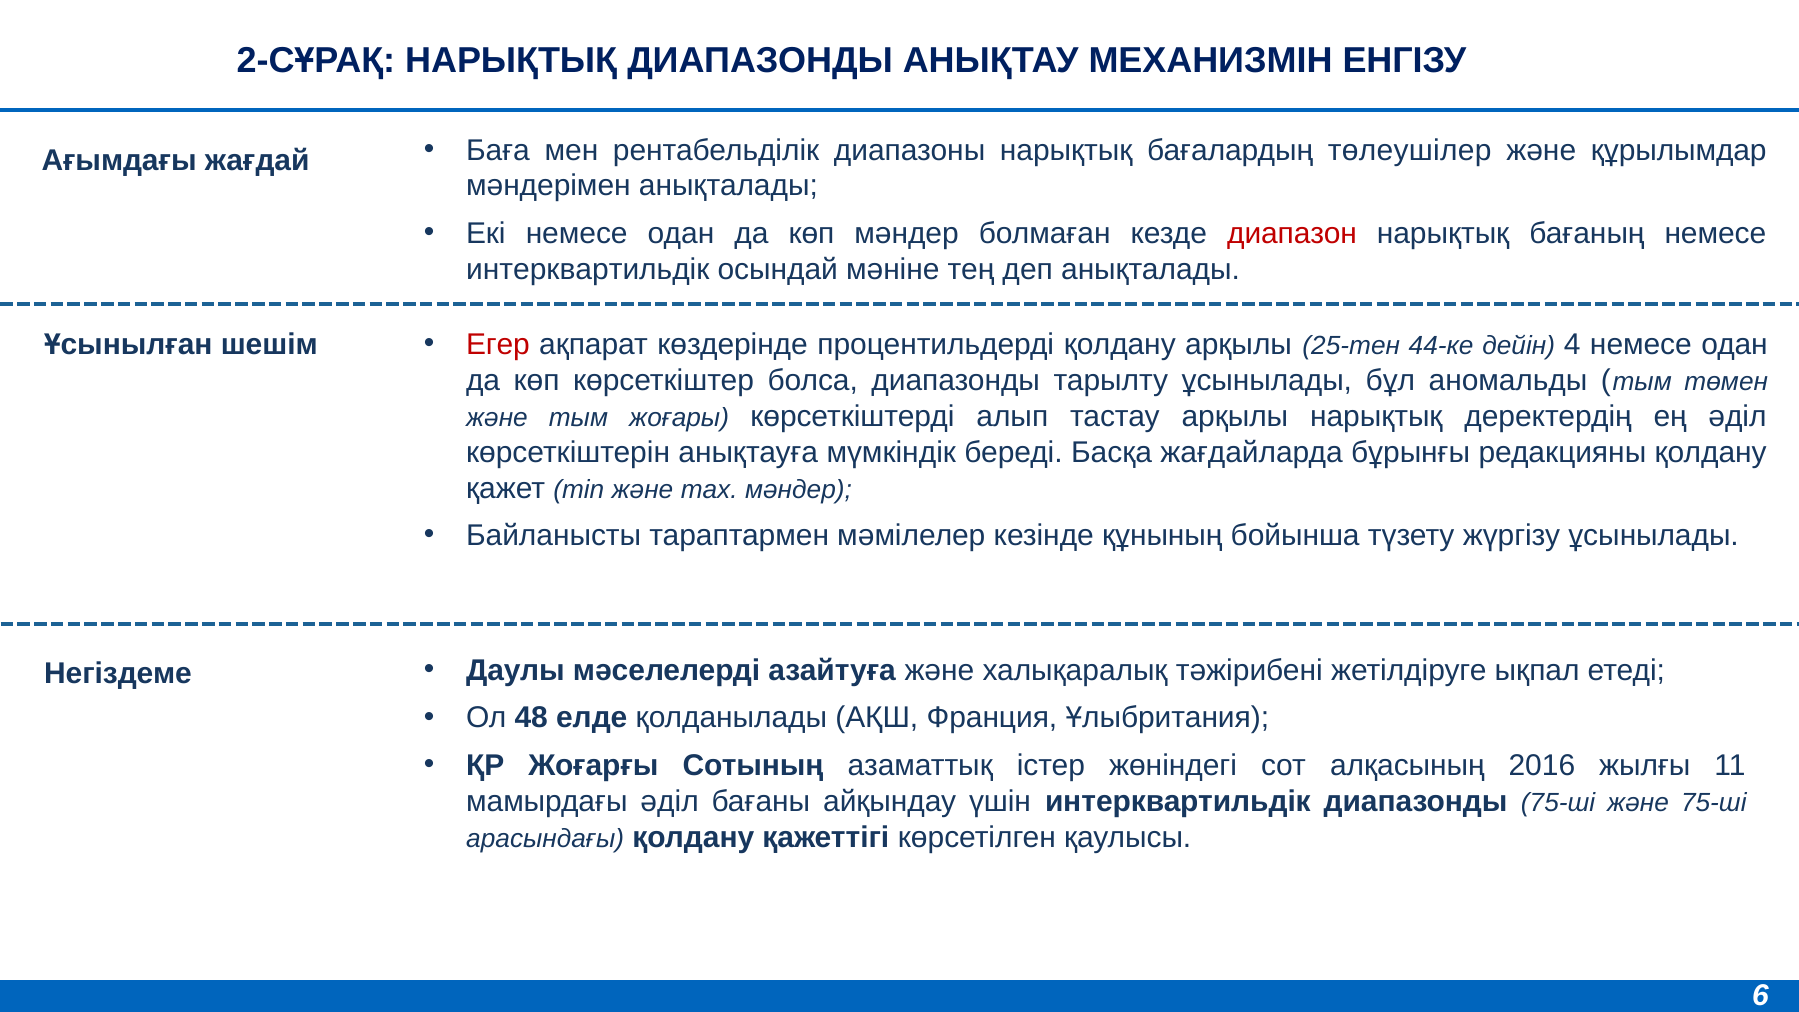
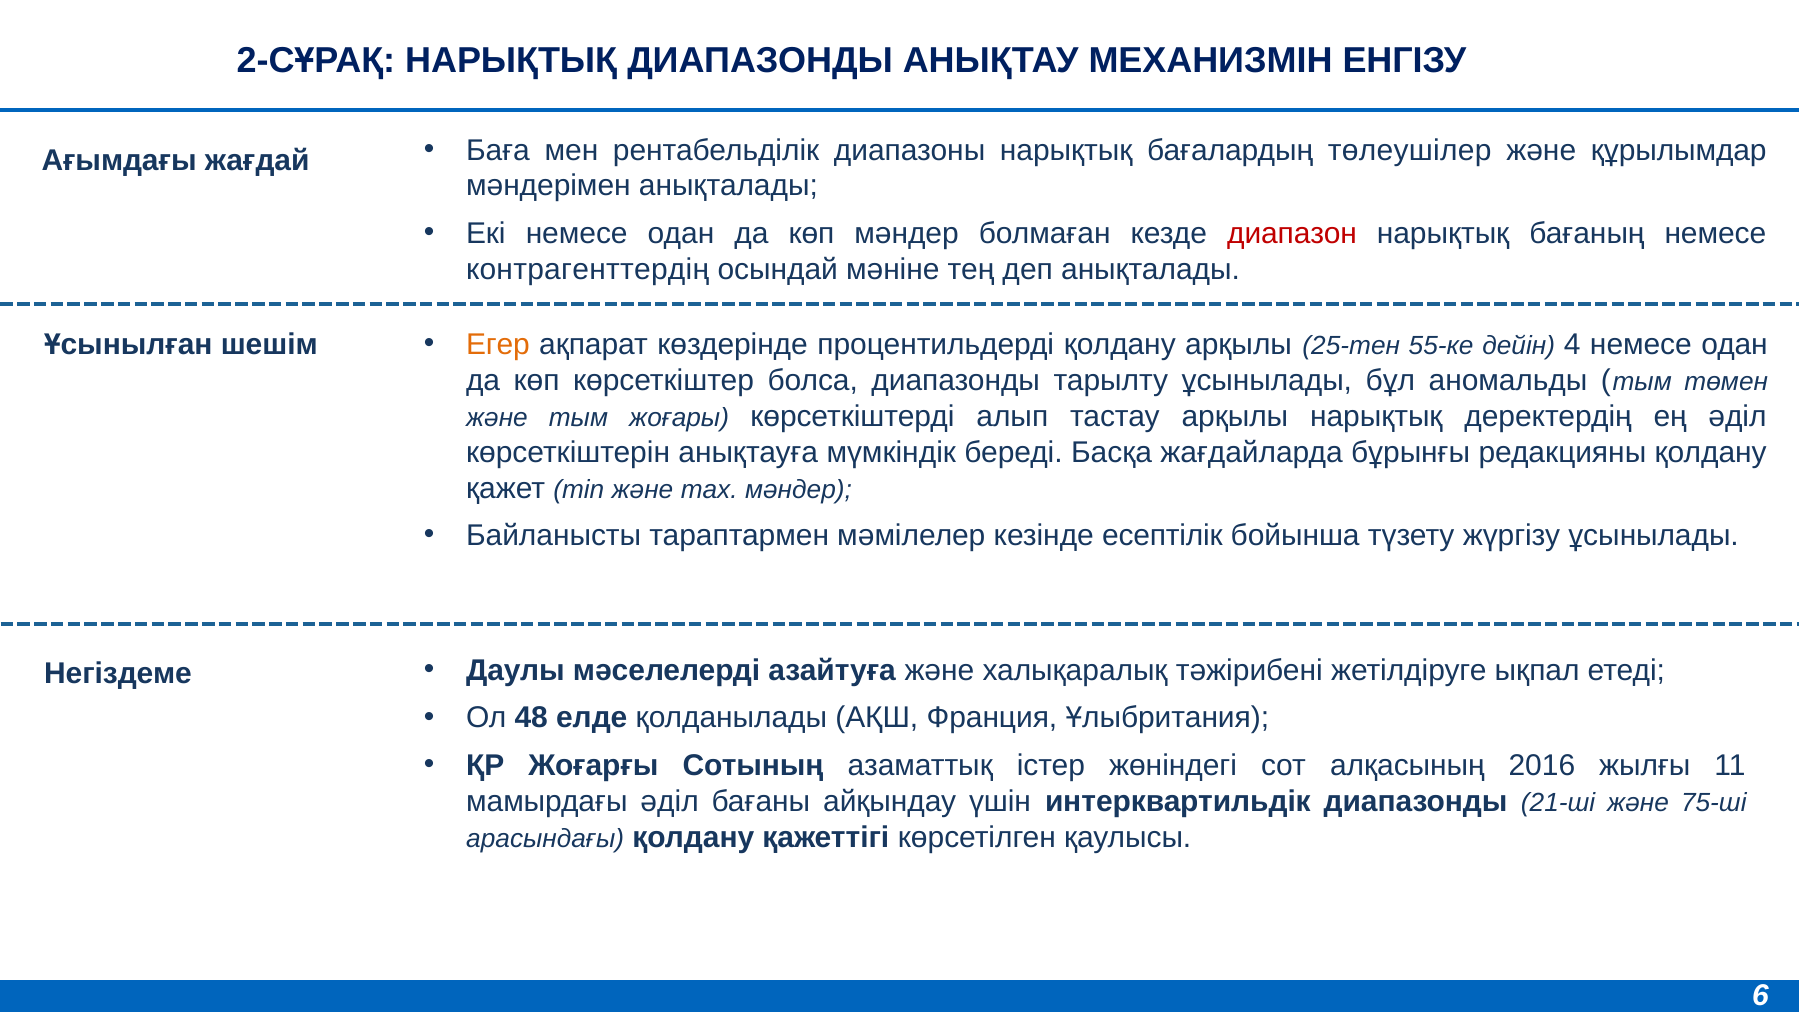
интерквартильдік at (588, 269): интерквартильдік -> контрагенттердің
Егер colour: red -> orange
44-ке: 44-ке -> 55-ке
құнының: құнының -> есептілік
диапазонды 75-ші: 75-ші -> 21-ші
